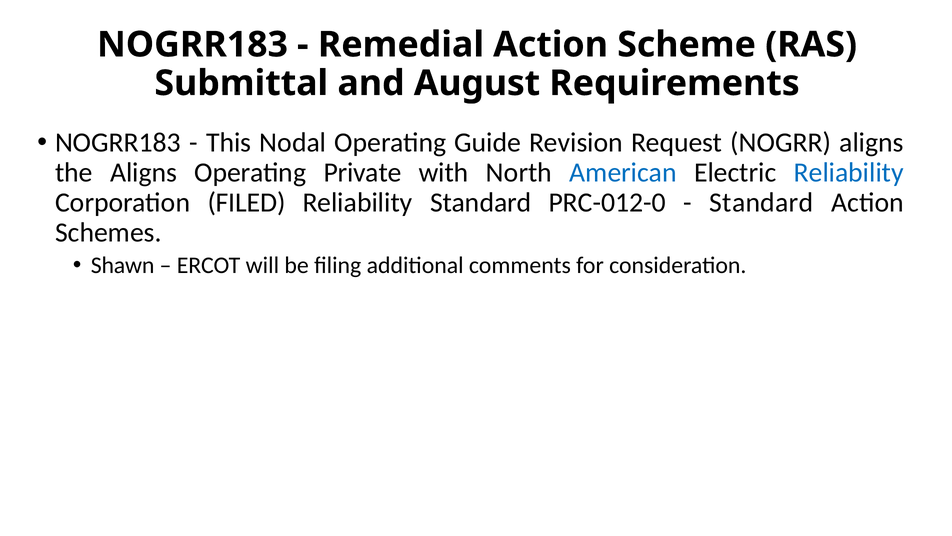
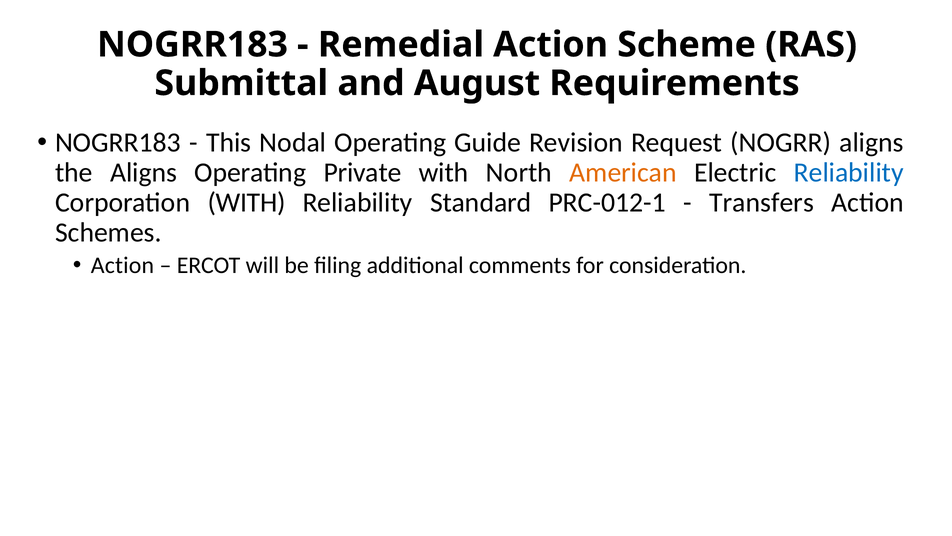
American colour: blue -> orange
Corporation FILED: FILED -> WITH
PRC-012-0: PRC-012-0 -> PRC-012-1
Standard at (761, 202): Standard -> Transfers
Shawn at (123, 265): Shawn -> Action
